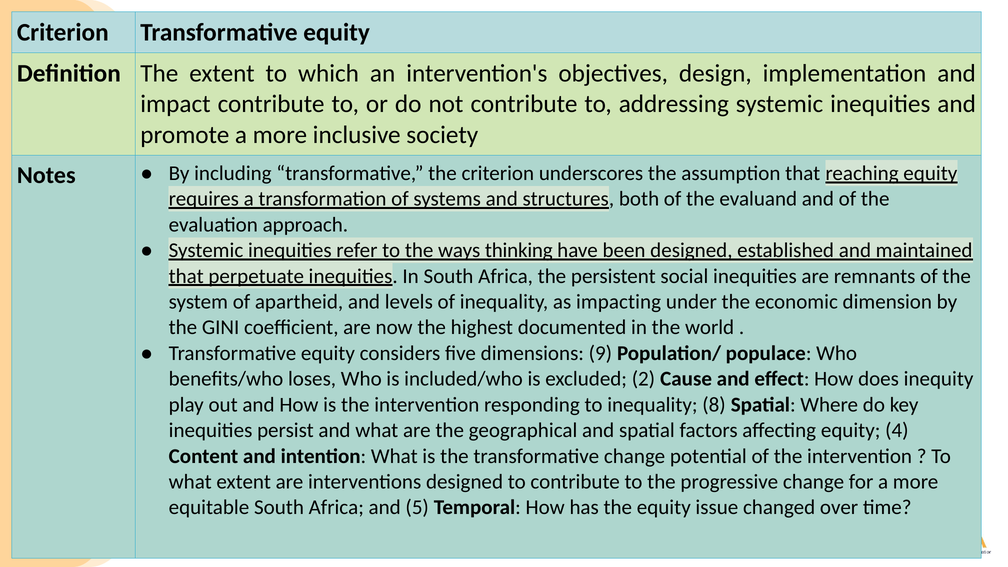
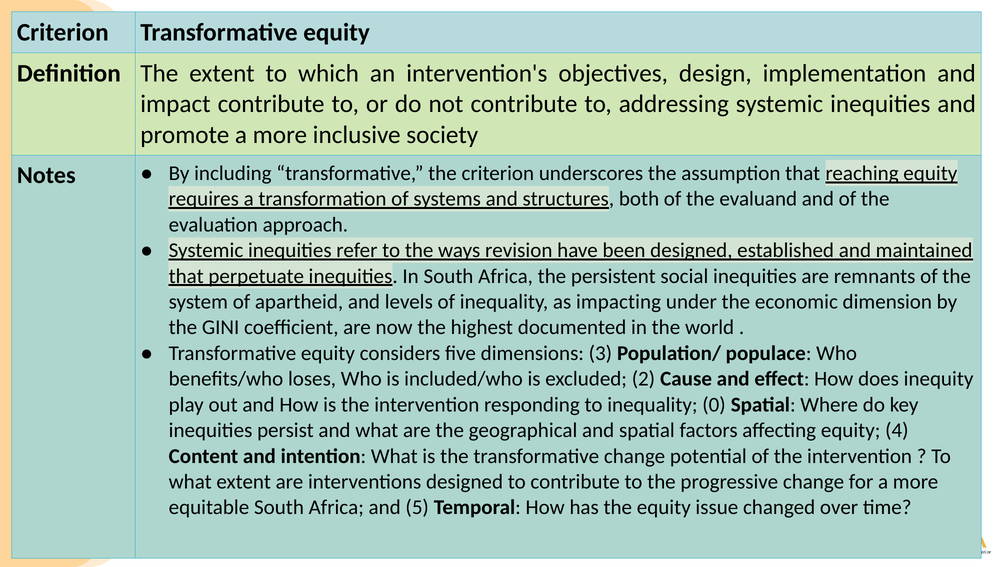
thinking: thinking -> revision
9: 9 -> 3
8: 8 -> 0
